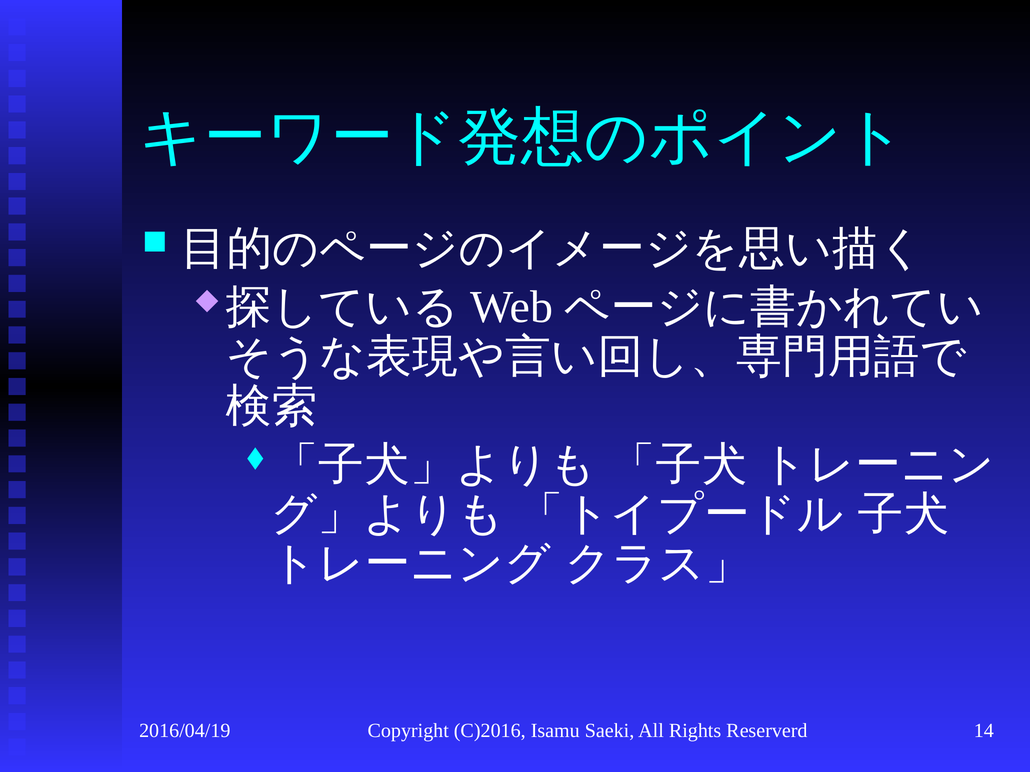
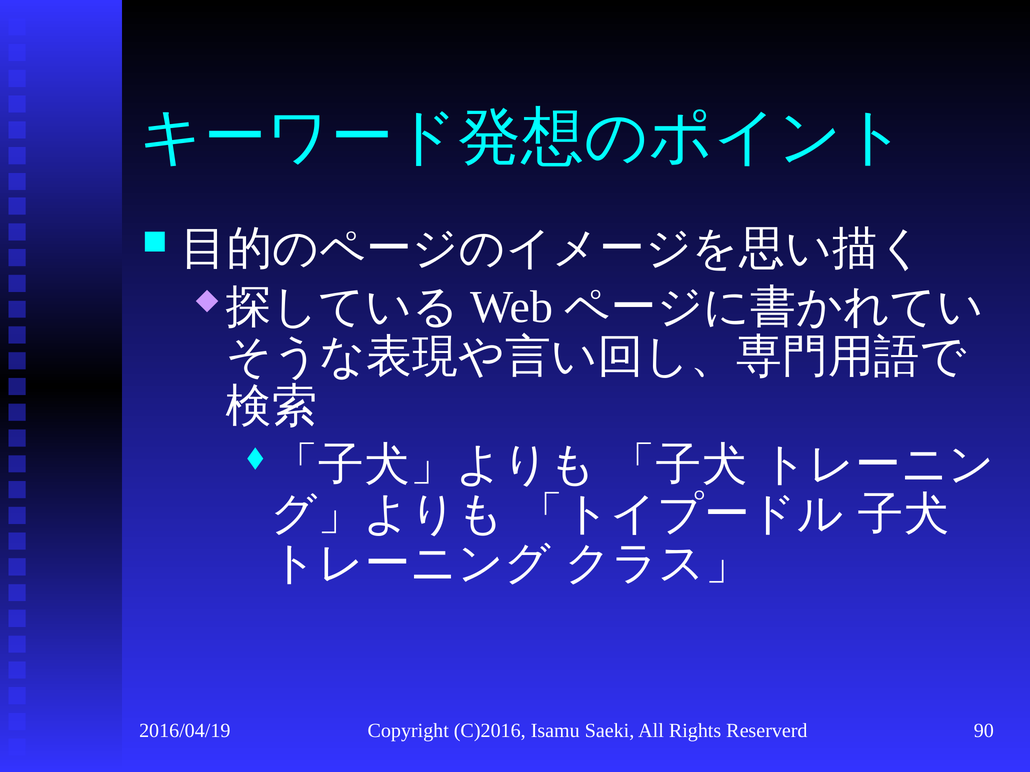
14: 14 -> 90
